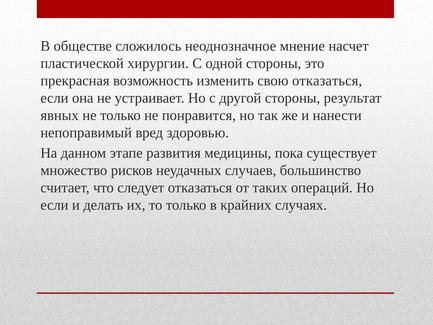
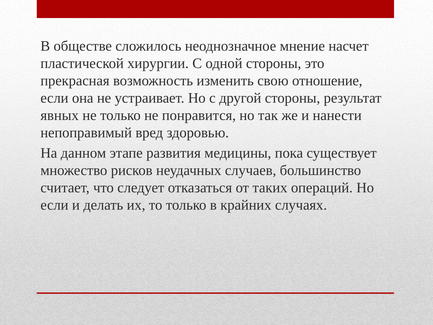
свою отказаться: отказаться -> отношение
